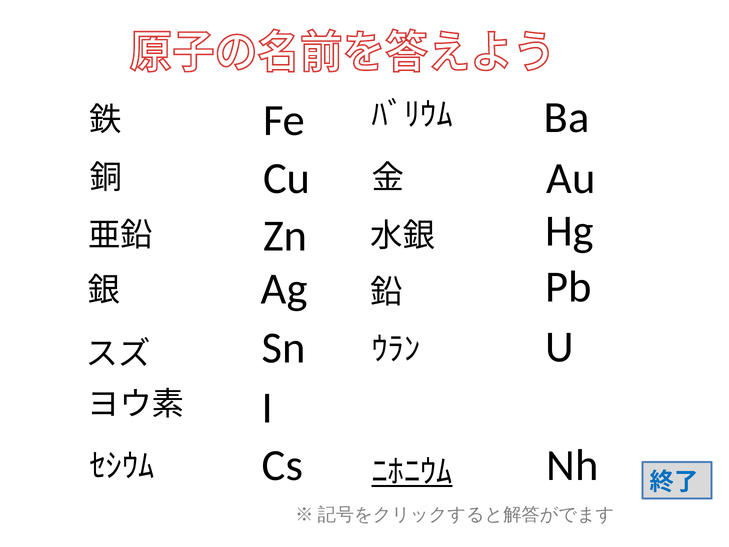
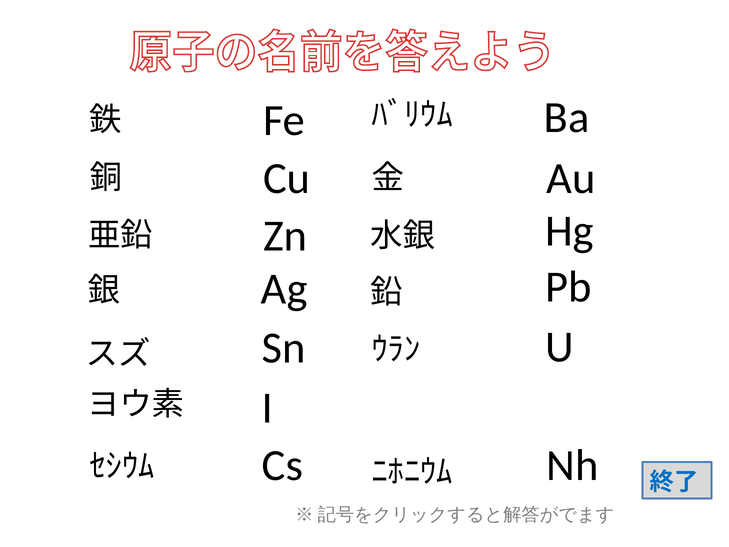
ﾆﾎﾆｳﾑ underline: present -> none
